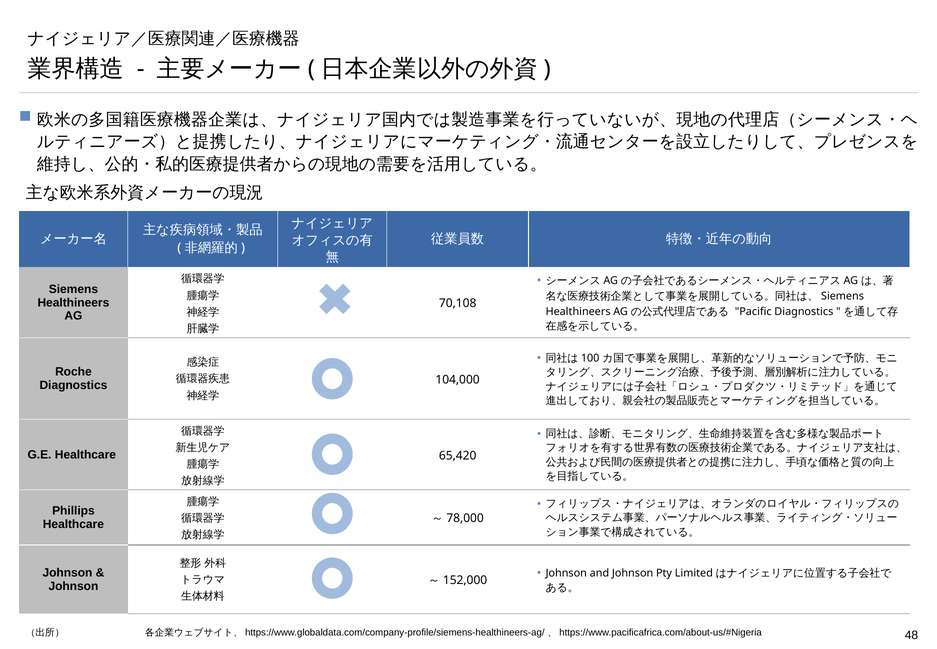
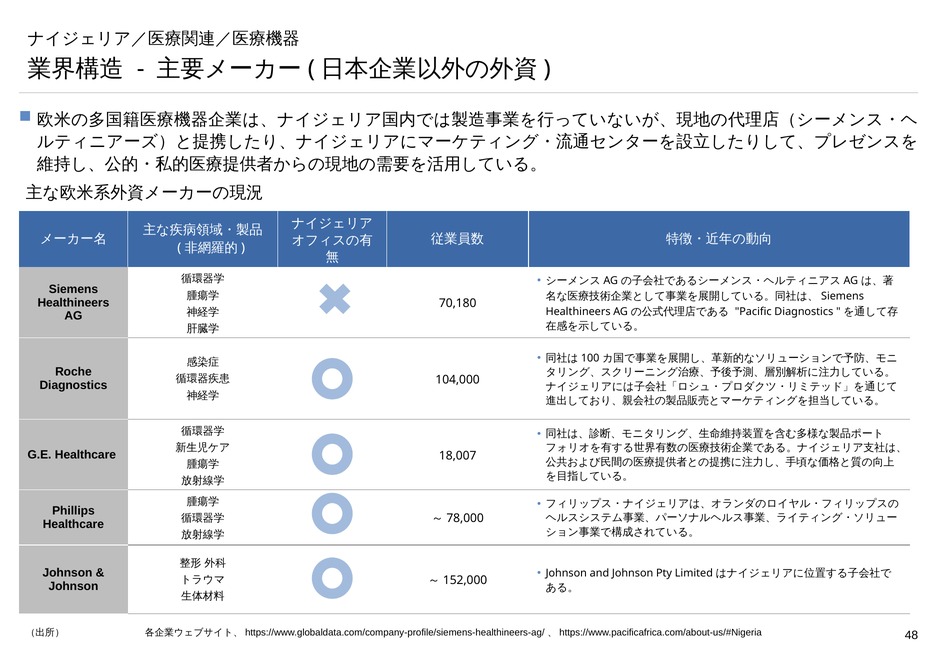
70,108: 70,108 -> 70,180
65,420: 65,420 -> 18,007
